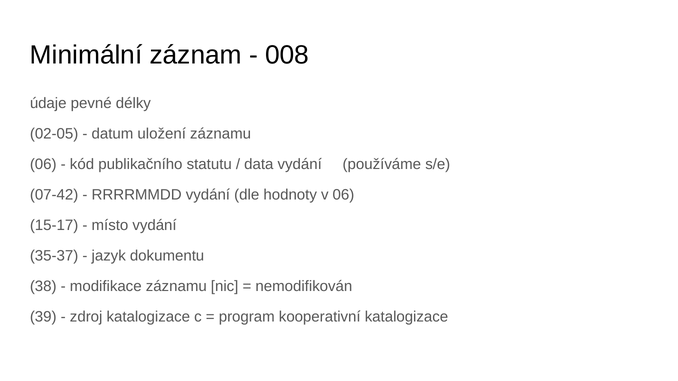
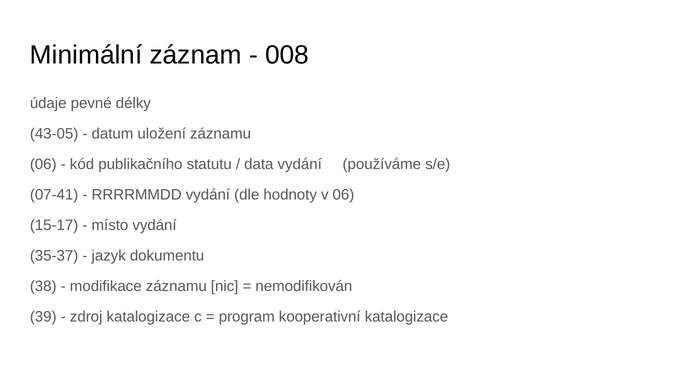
02-05: 02-05 -> 43-05
07-42: 07-42 -> 07-41
